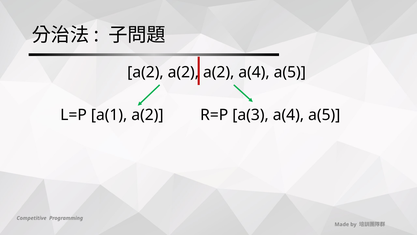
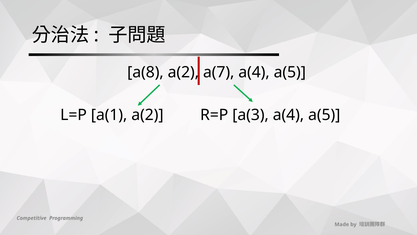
a(2 at (145, 72): a(2 -> a(8
a(2 at (219, 72): a(2 -> a(7
